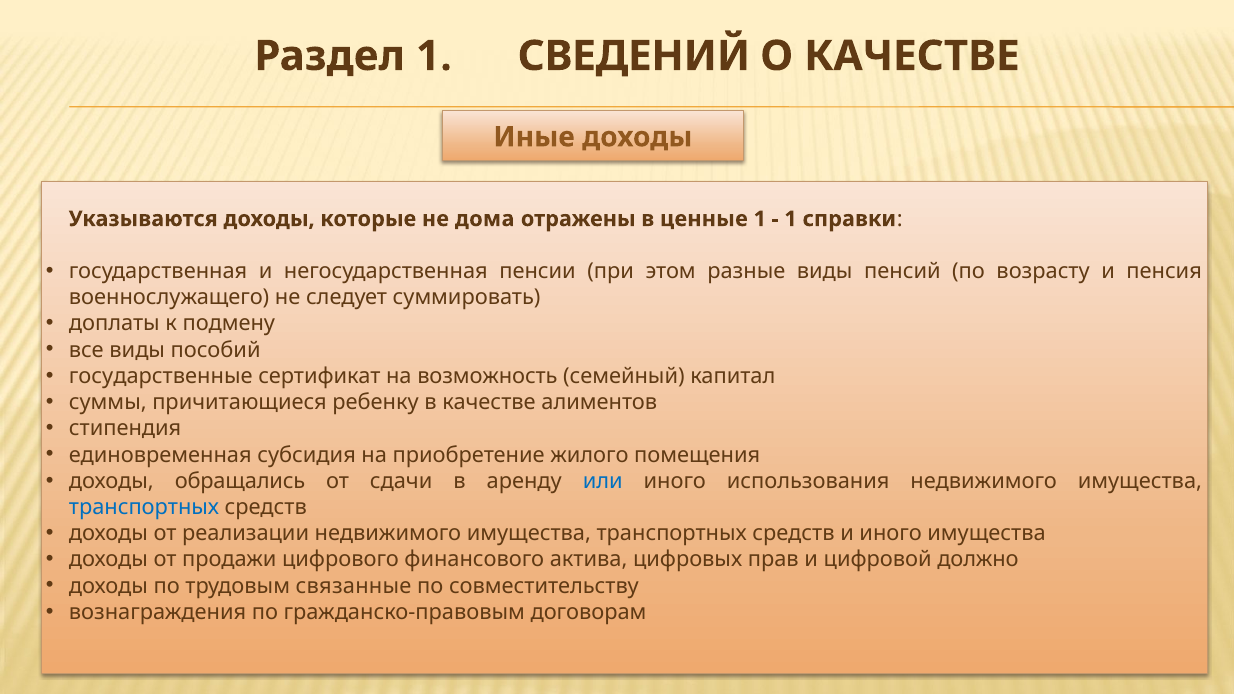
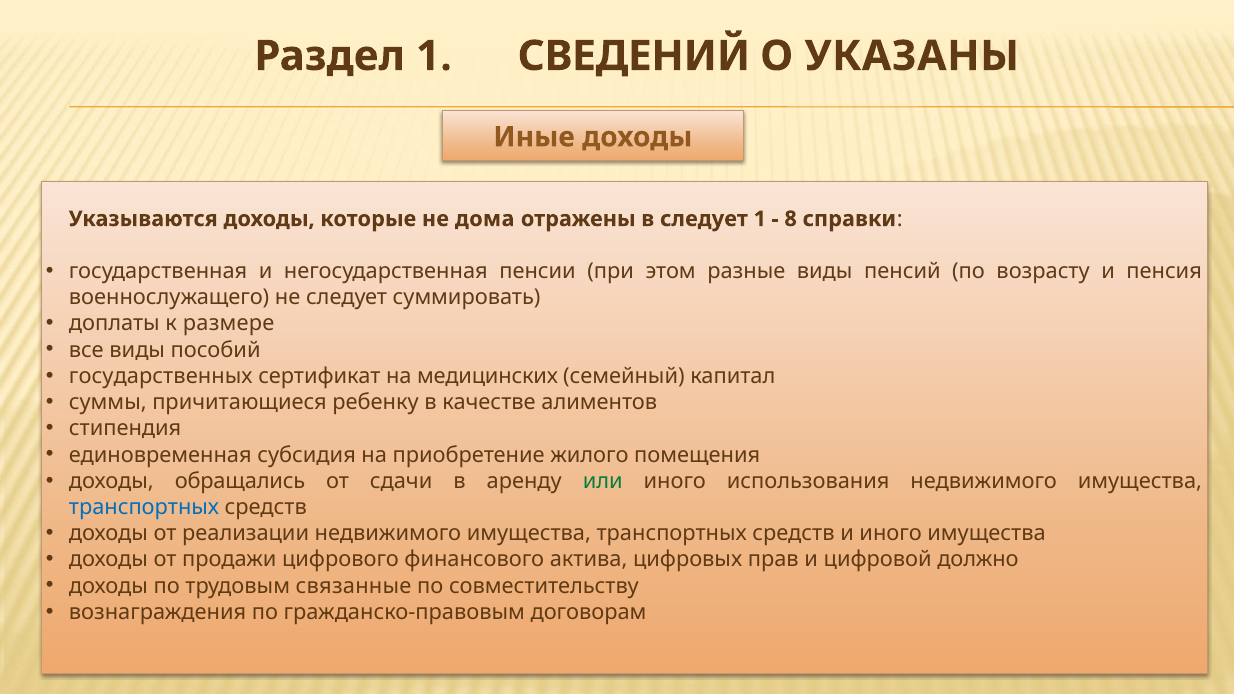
О КАЧЕСТВЕ: КАЧЕСТВЕ -> УКАЗАНЫ
в ценные: ценные -> следует
1 at (791, 219): 1 -> 8
подмену: подмену -> размере
государственные: государственные -> государственных
возможность: возможность -> медицинских
или colour: blue -> green
